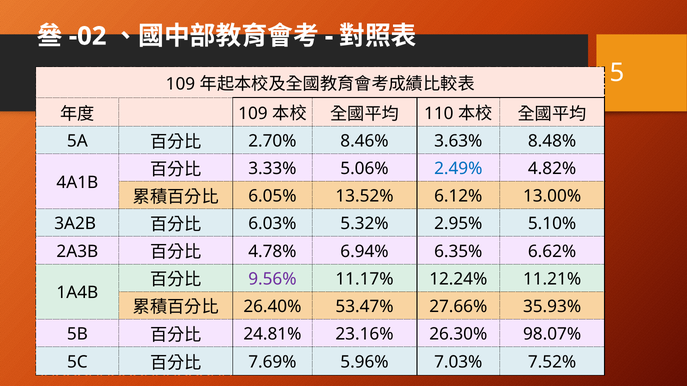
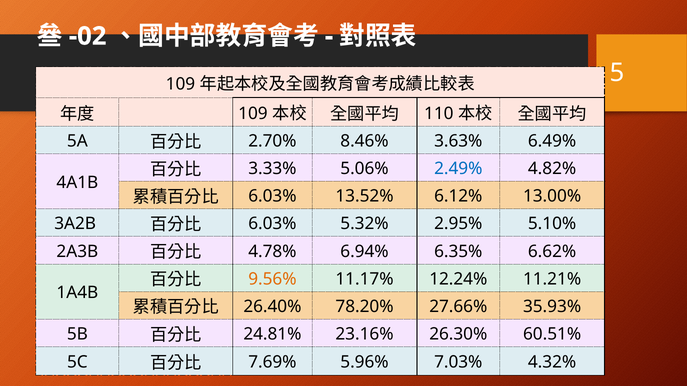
8.48%: 8.48% -> 6.49%
6.05% at (272, 196): 6.05% -> 6.03%
9.56% colour: purple -> orange
53.47%: 53.47% -> 78.20%
98.07%: 98.07% -> 60.51%
7.52%: 7.52% -> 4.32%
